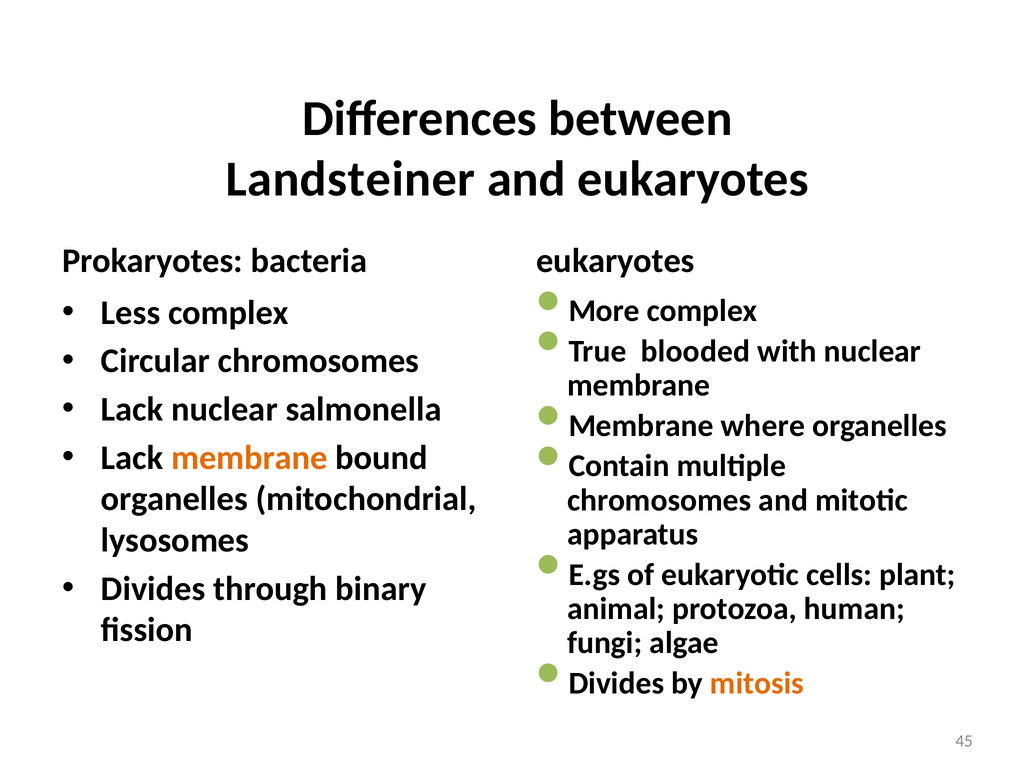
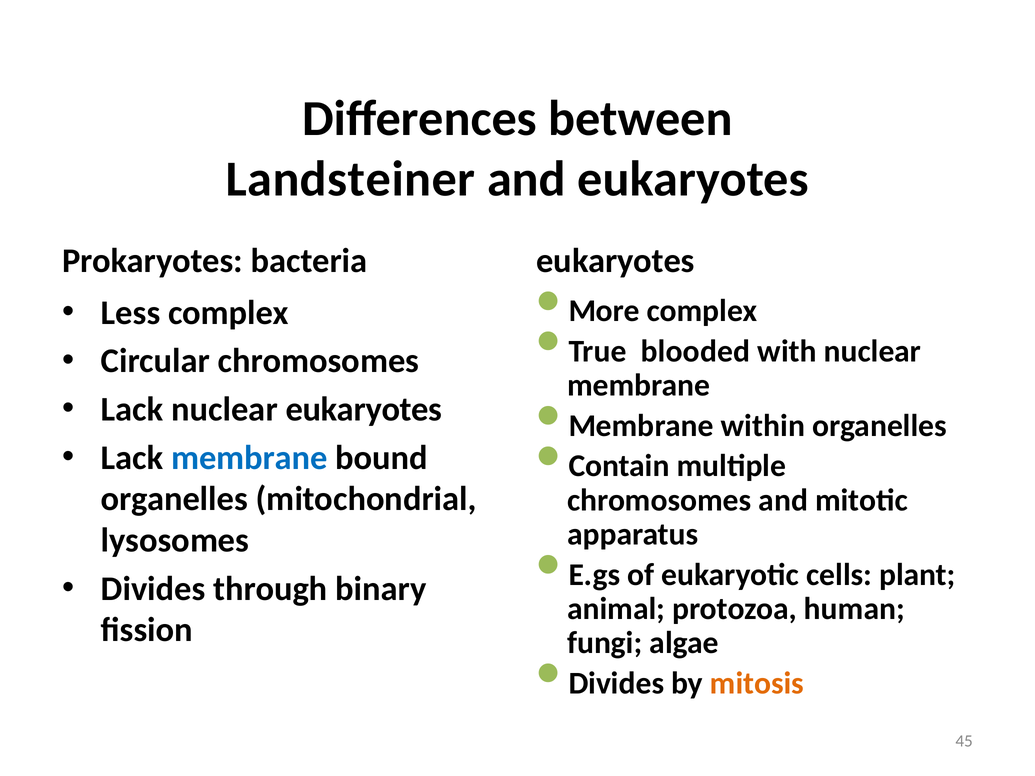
nuclear salmonella: salmonella -> eukaryotes
where: where -> within
membrane at (249, 458) colour: orange -> blue
